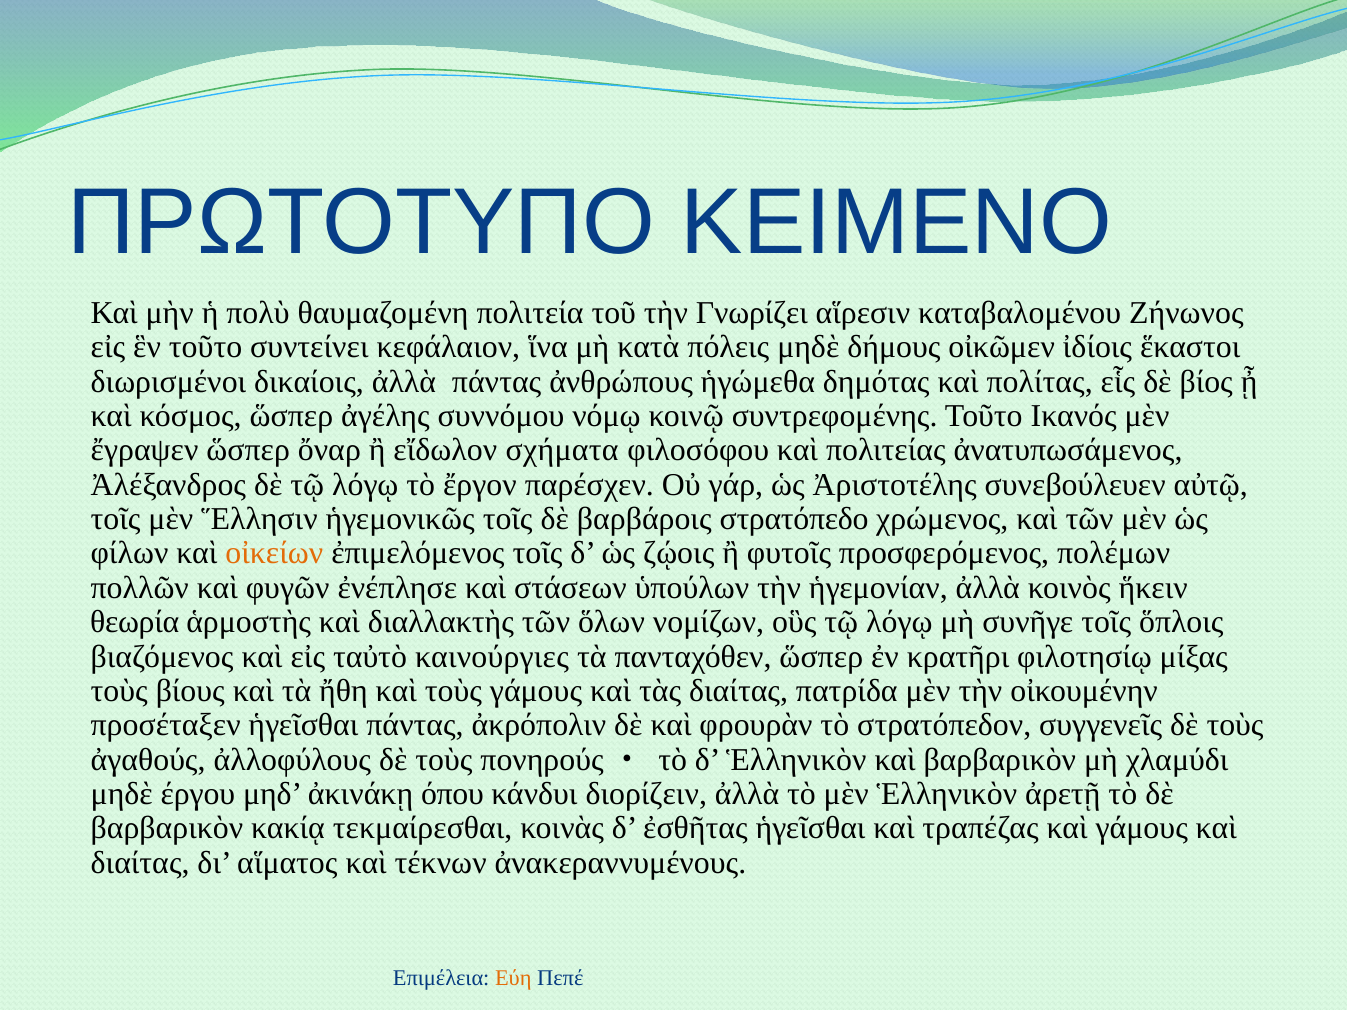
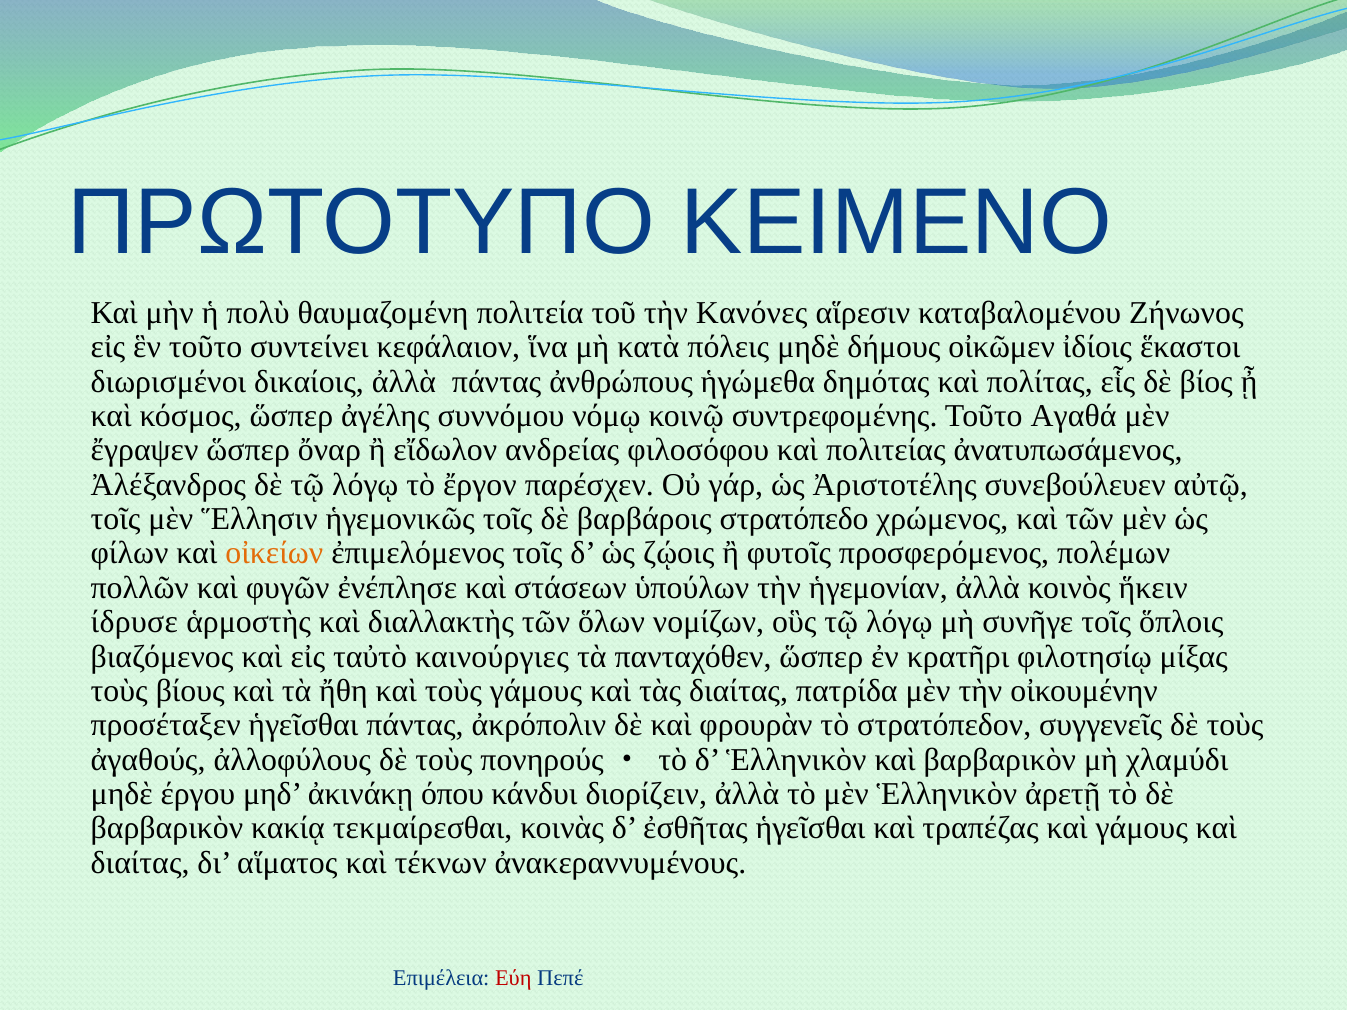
Γνωρίζει: Γνωρίζει -> Κανόνες
Ικανός: Ικανός -> Αγαθά
σχήματα: σχήματα -> ανδρείας
θεωρία: θεωρία -> ίδρυσε
Εύη colour: orange -> red
